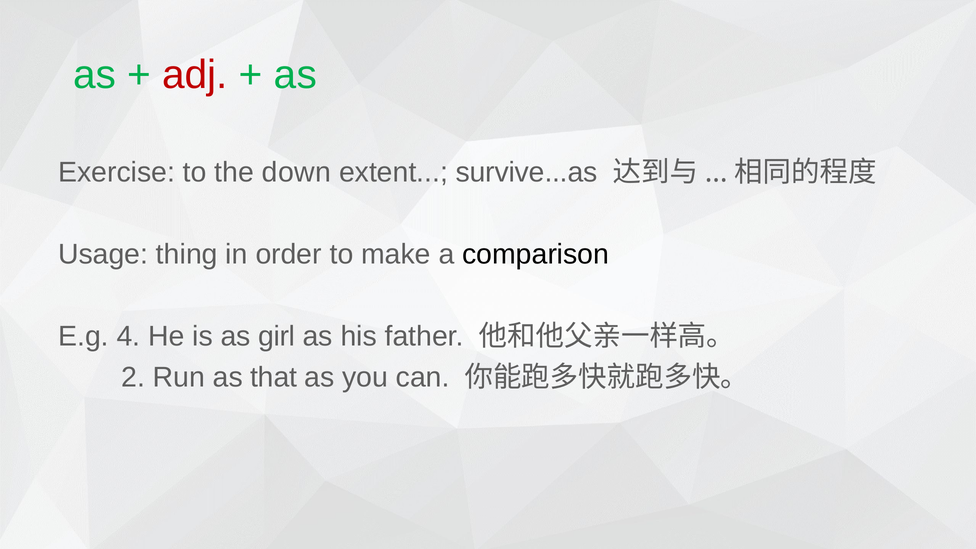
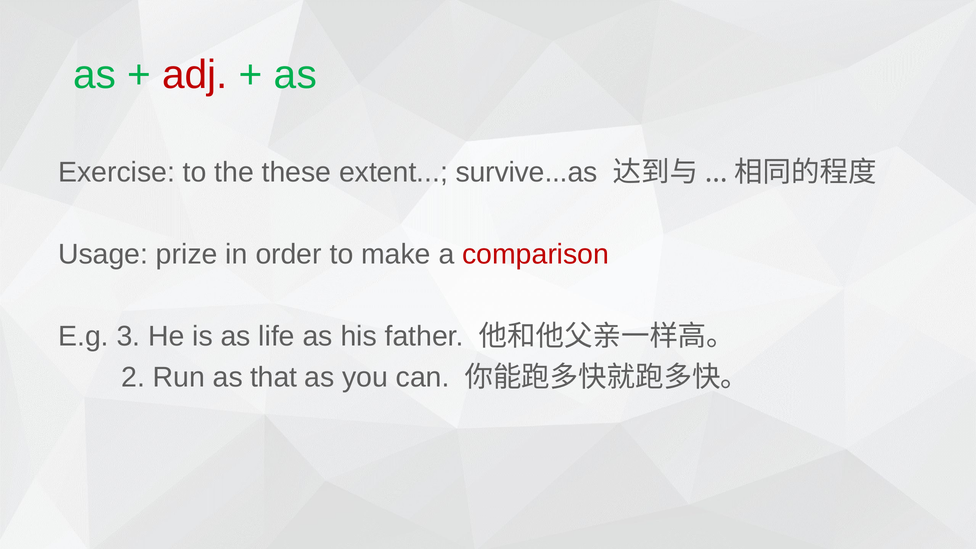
down: down -> these
thing: thing -> prize
comparison colour: black -> red
4: 4 -> 3
girl: girl -> life
